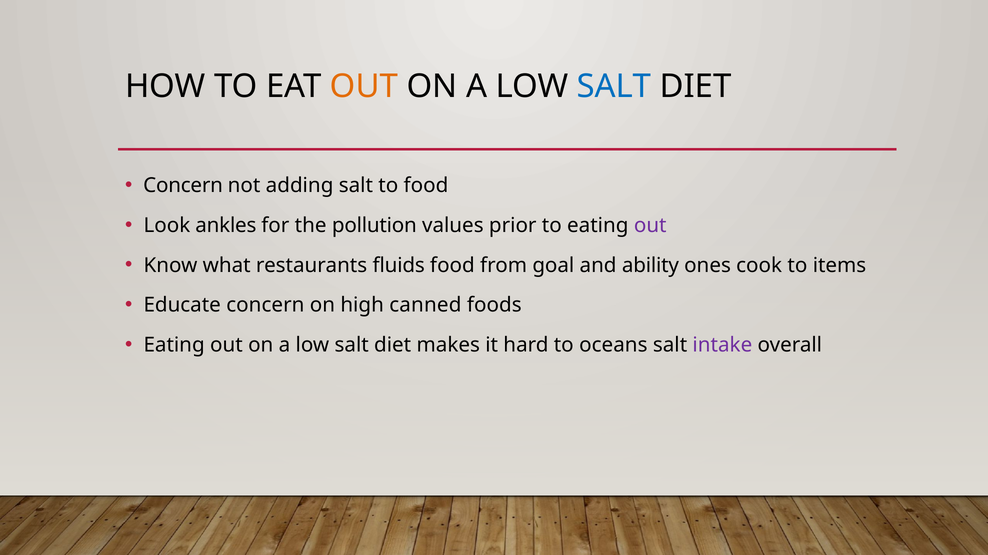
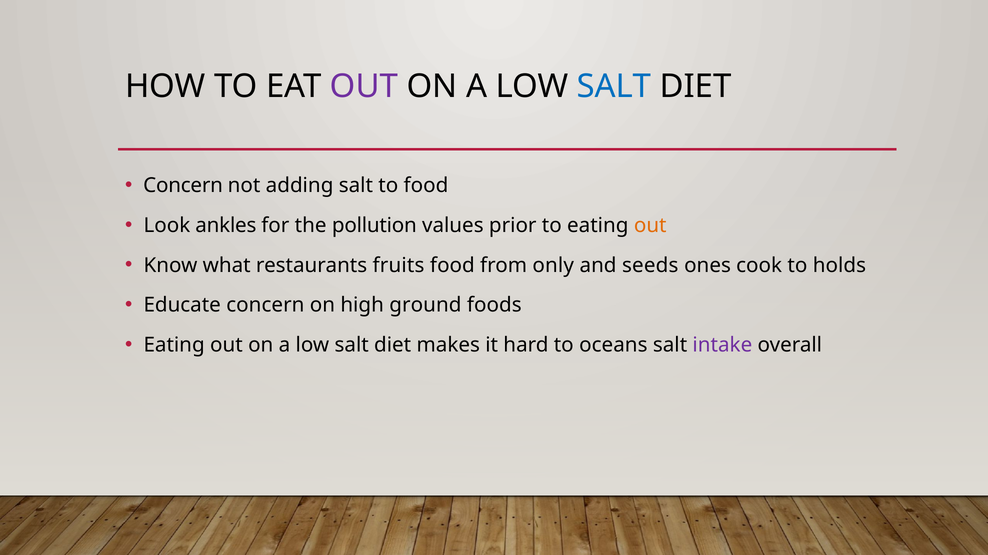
OUT at (364, 87) colour: orange -> purple
out at (650, 226) colour: purple -> orange
fluids: fluids -> fruits
goal: goal -> only
ability: ability -> seeds
items: items -> holds
canned: canned -> ground
